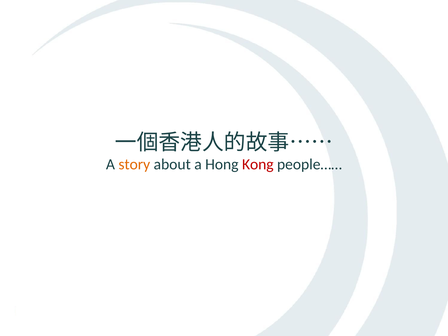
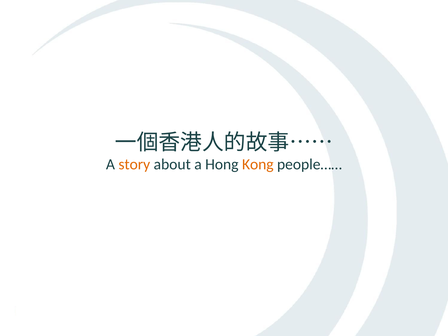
Kong colour: red -> orange
